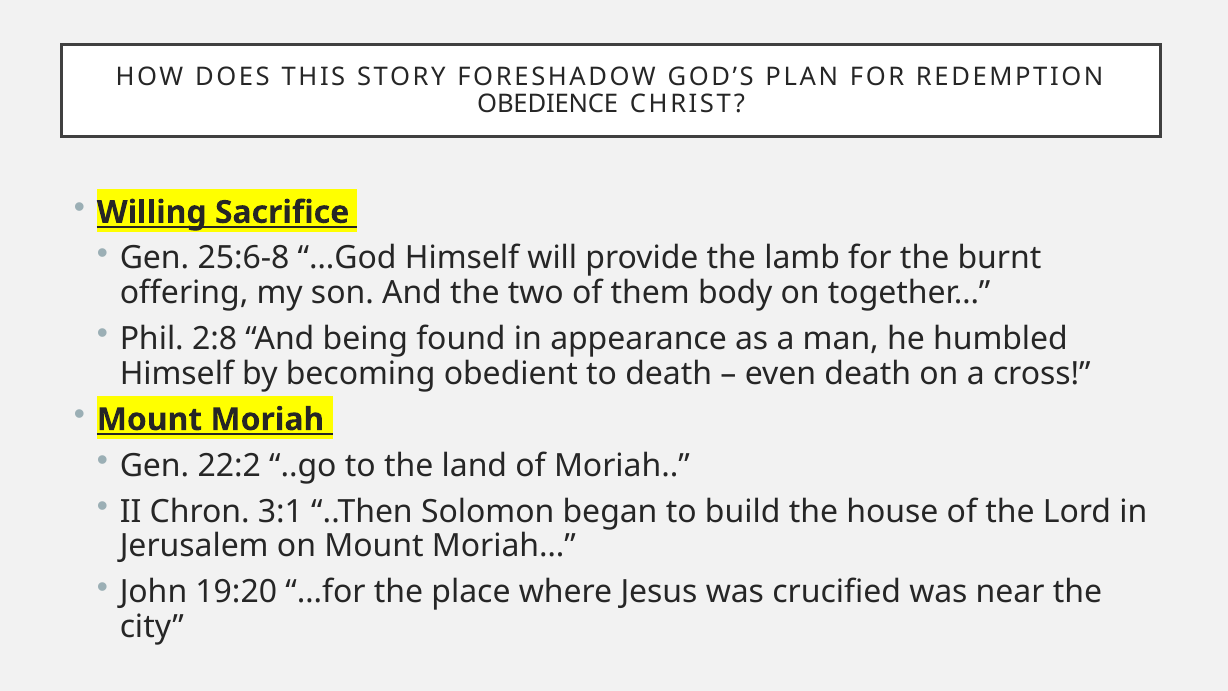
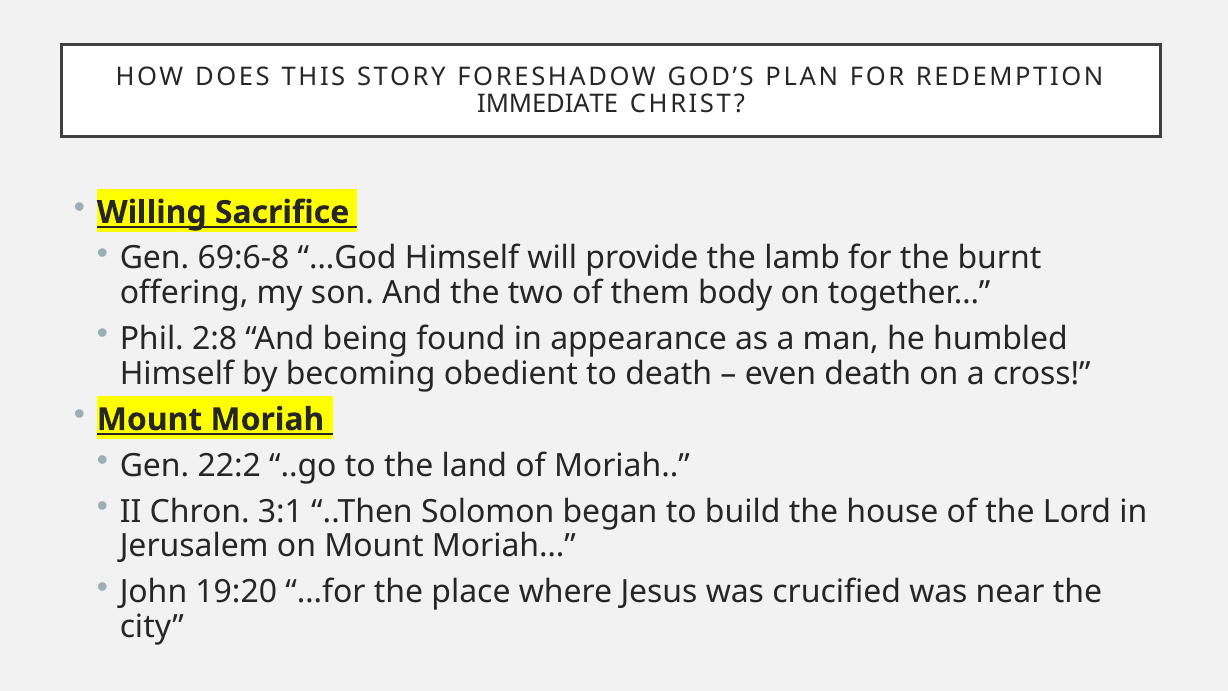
OBEDIENCE: OBEDIENCE -> IMMEDIATE
25:6-8: 25:6-8 -> 69:6-8
